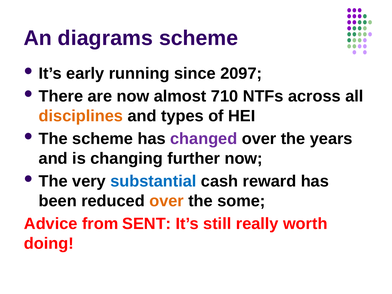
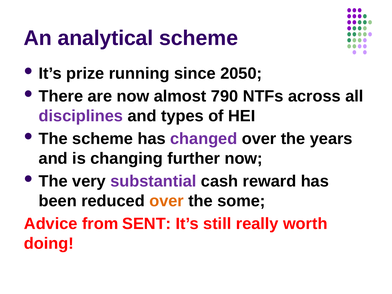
diagrams: diagrams -> analytical
early: early -> prize
2097: 2097 -> 2050
710: 710 -> 790
disciplines colour: orange -> purple
substantial colour: blue -> purple
